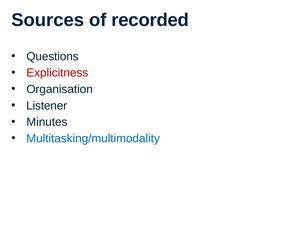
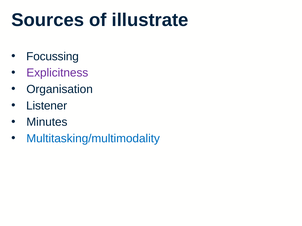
recorded: recorded -> illustrate
Questions: Questions -> Focussing
Explicitness colour: red -> purple
